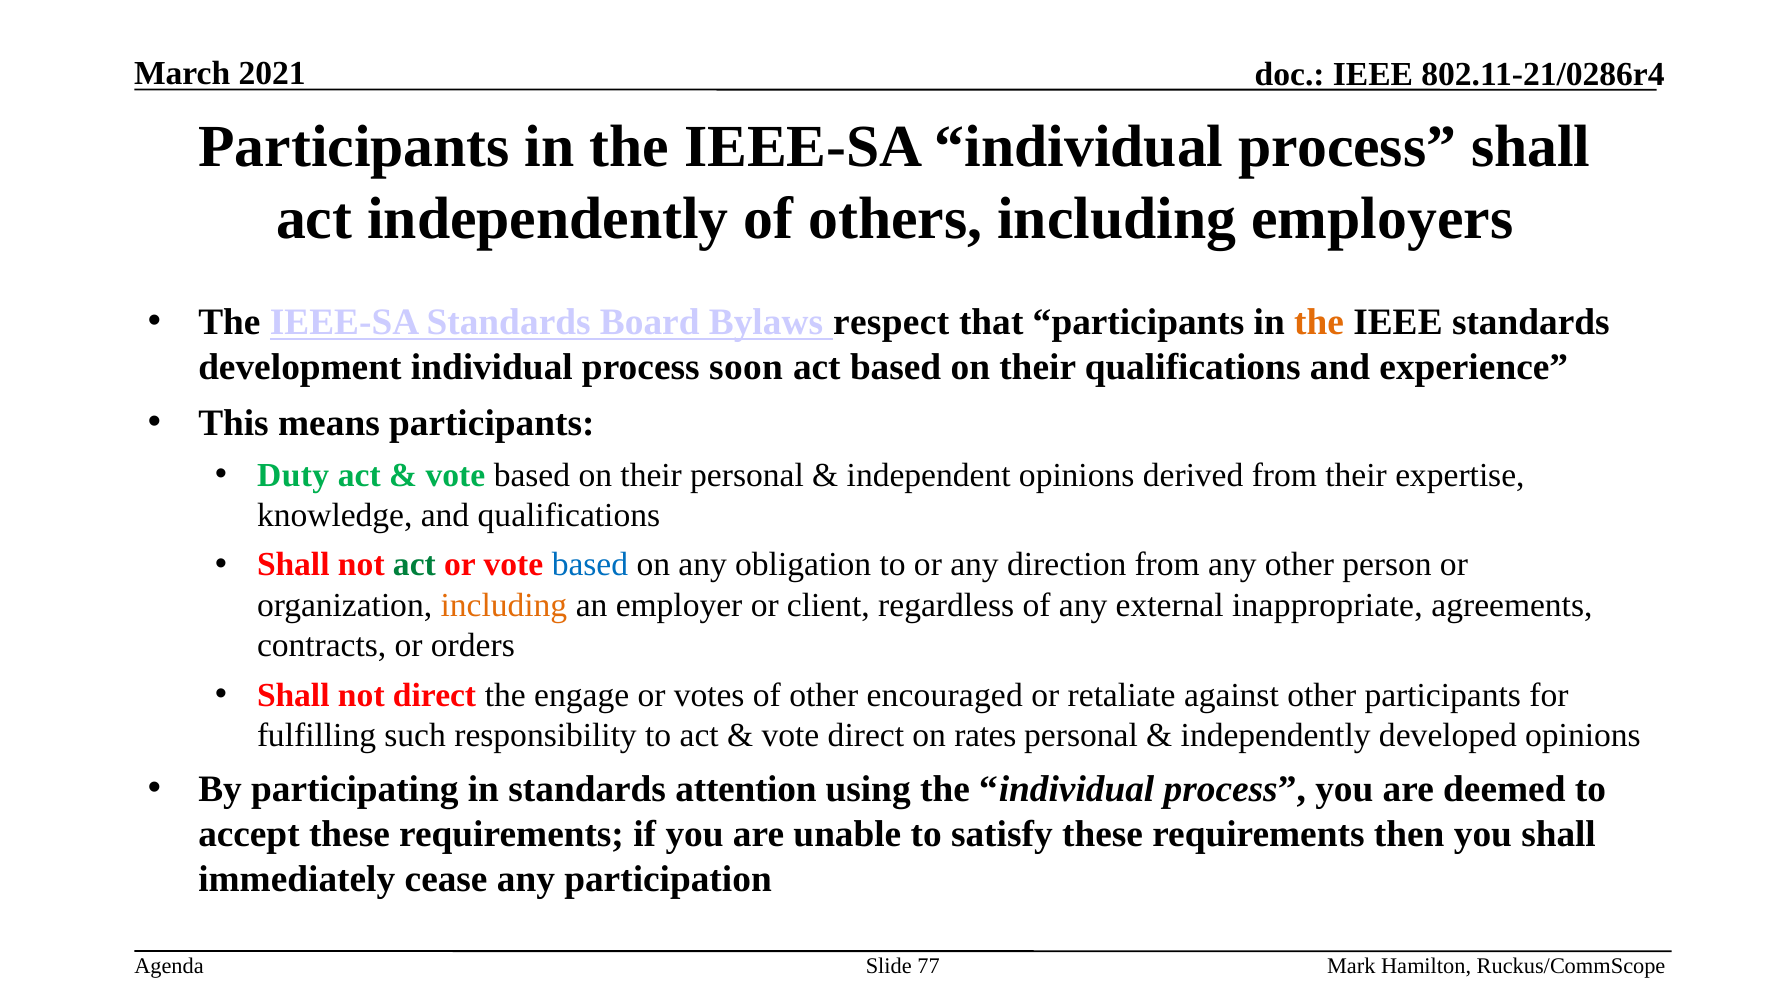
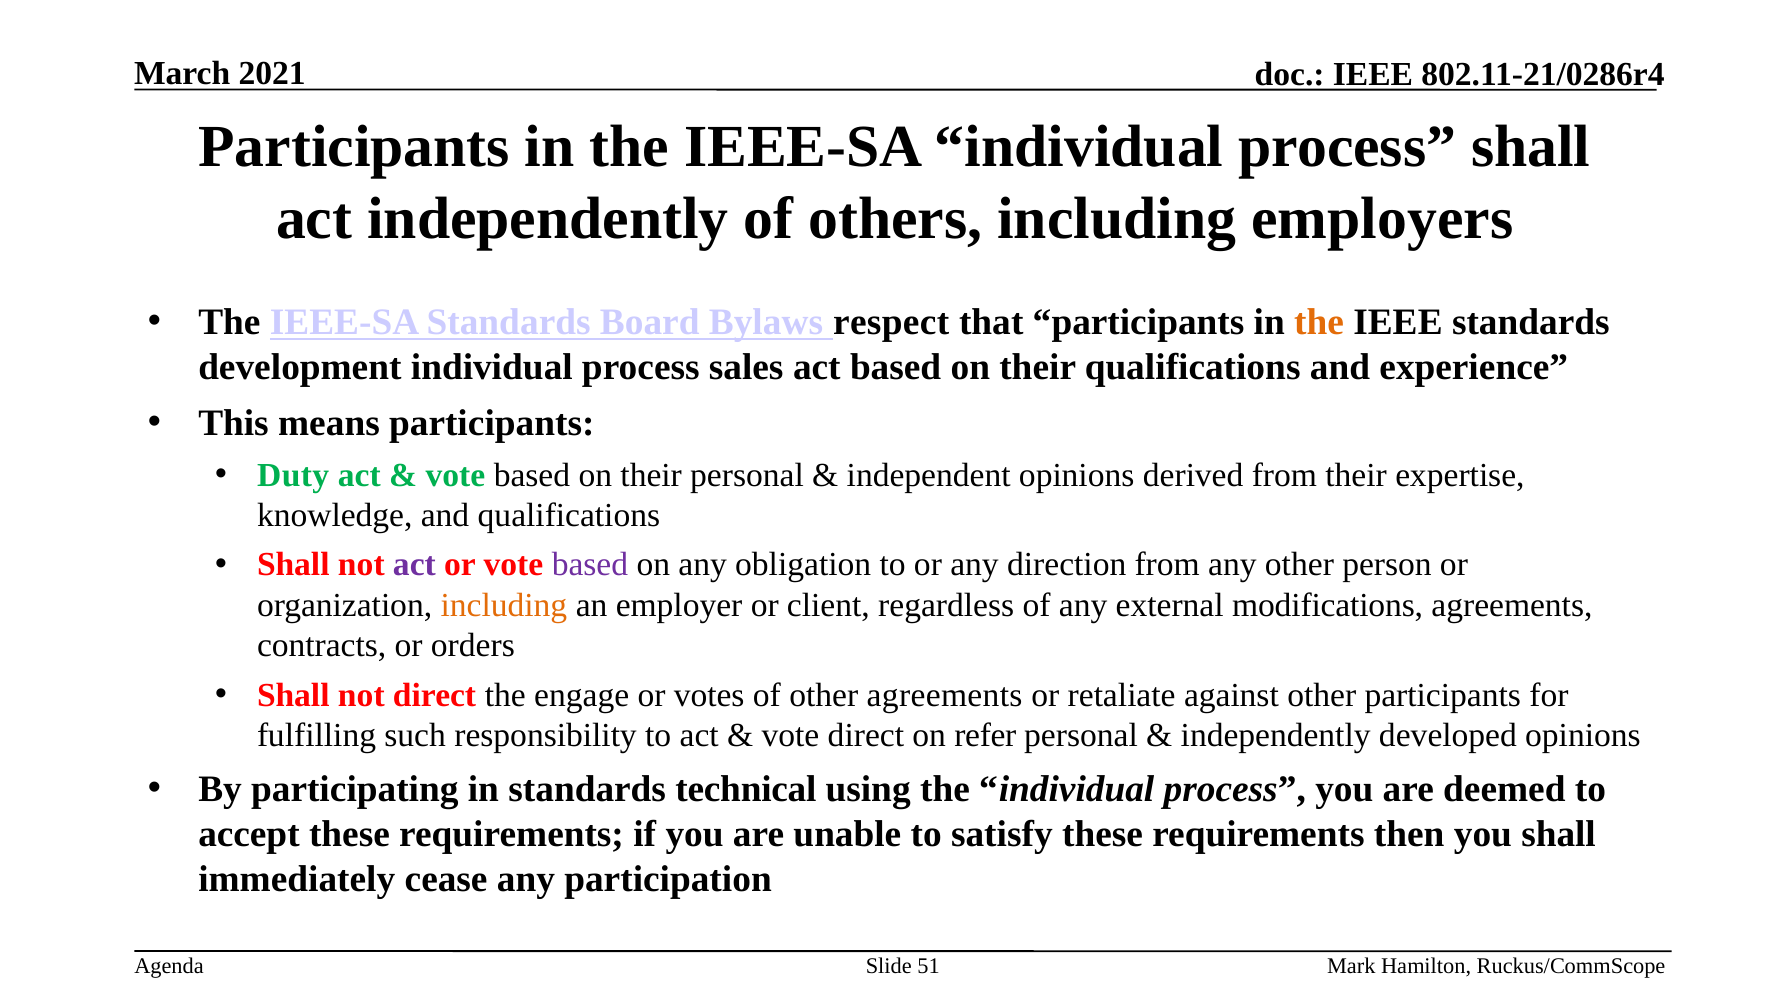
soon: soon -> sales
act at (414, 565) colour: green -> purple
based at (590, 565) colour: blue -> purple
inappropriate: inappropriate -> modifications
other encouraged: encouraged -> agreements
rates: rates -> refer
attention: attention -> technical
77: 77 -> 51
